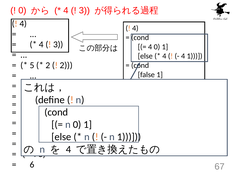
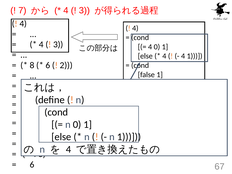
0 at (22, 10): 0 -> 7
5: 5 -> 8
2 at (48, 65): 2 -> 6
